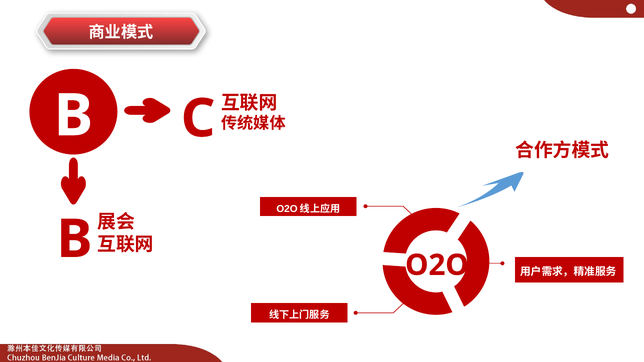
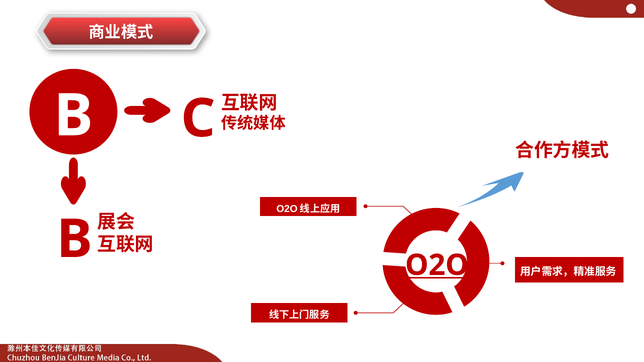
O2O underline: none -> present
